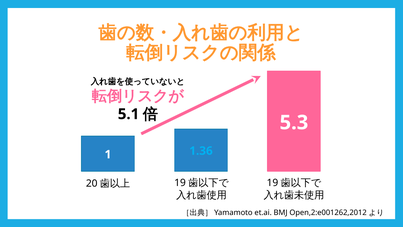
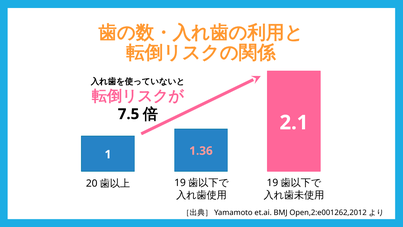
5.1: 5.1 -> 7.5
5.3: 5.3 -> 2.1
1.36 colour: light blue -> pink
